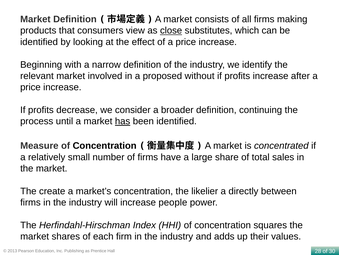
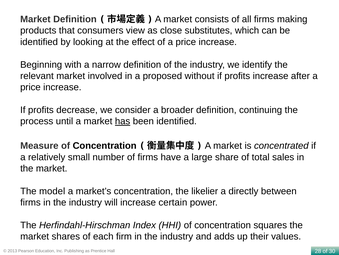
close underline: present -> none
create: create -> model
people: people -> certain
